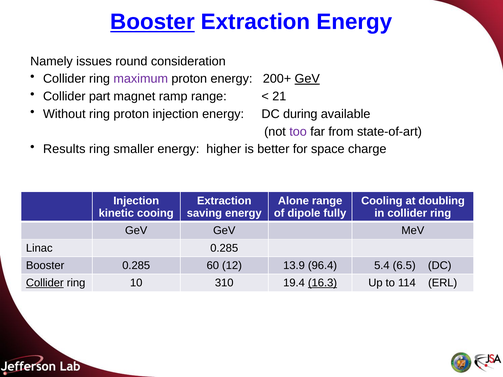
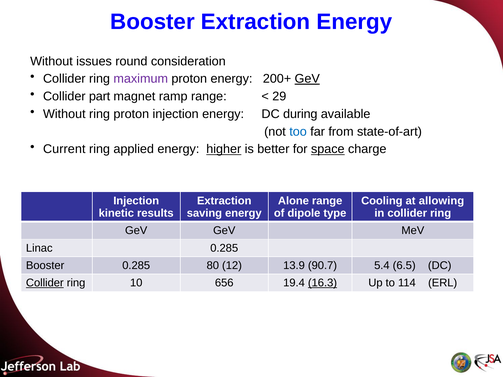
Booster at (153, 22) underline: present -> none
Namely at (51, 61): Namely -> Without
21: 21 -> 29
too colour: purple -> blue
Results: Results -> Current
smaller: smaller -> applied
higher underline: none -> present
space underline: none -> present
doubling: doubling -> allowing
cooing: cooing -> results
fully: fully -> type
60: 60 -> 80
96.4: 96.4 -> 90.7
310: 310 -> 656
